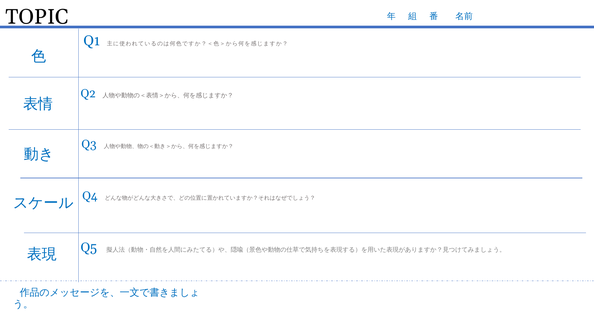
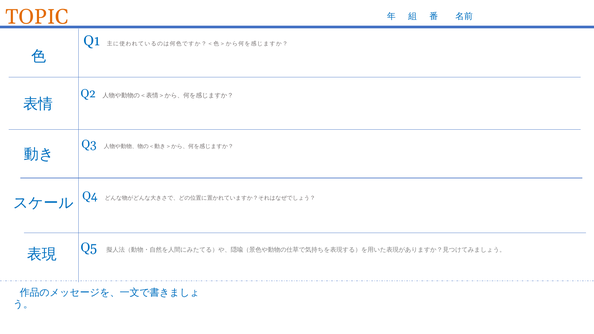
TOPIC colour: black -> orange
